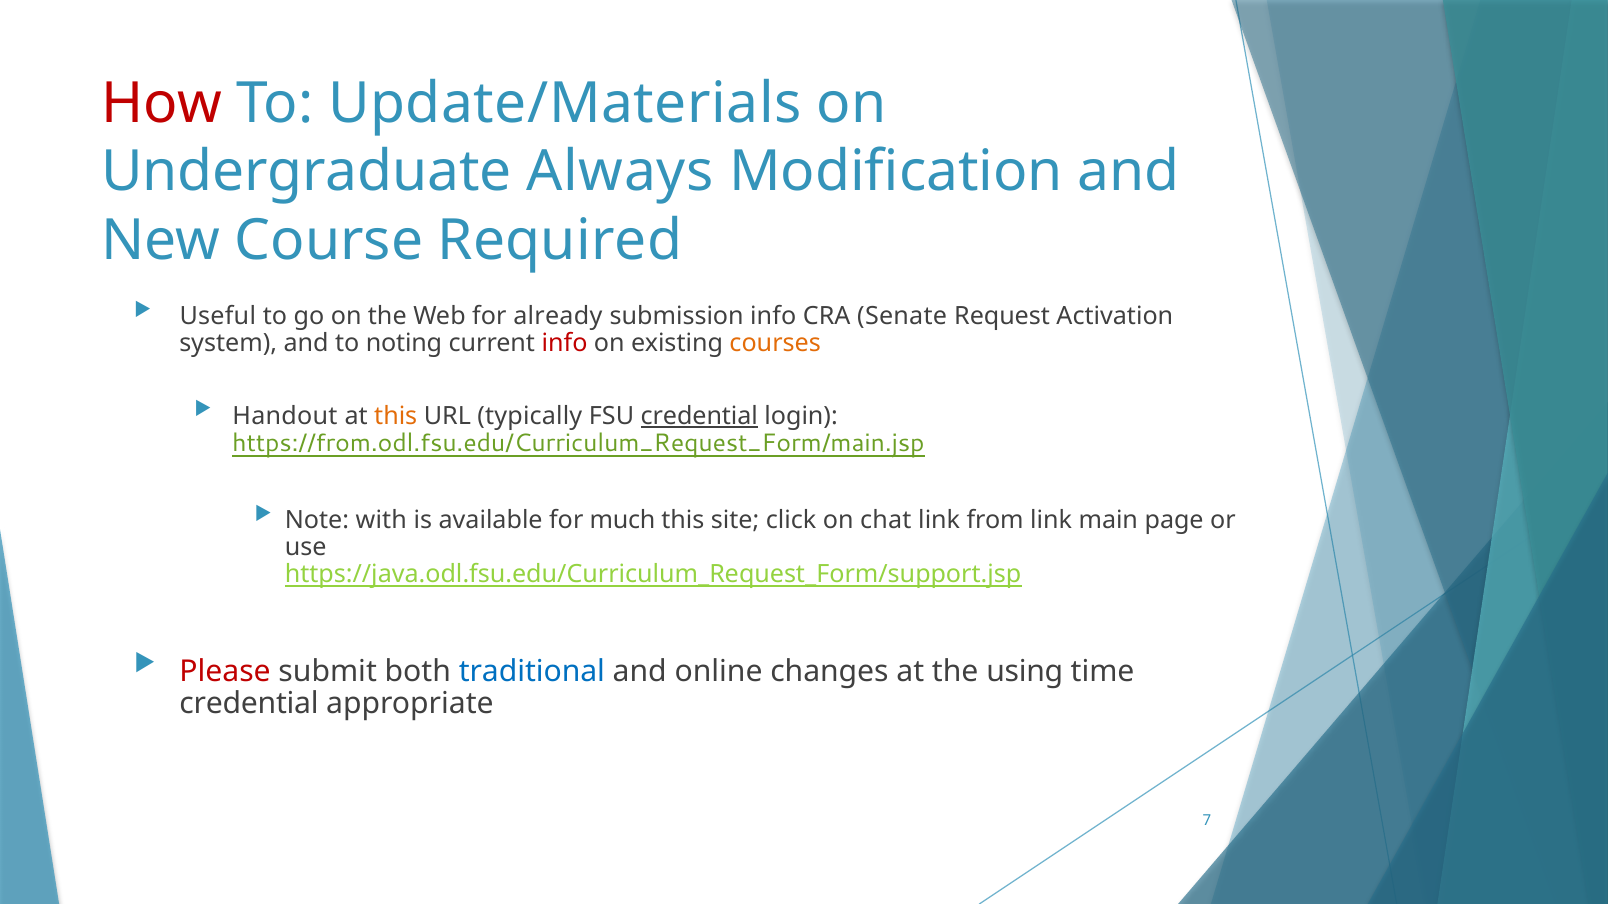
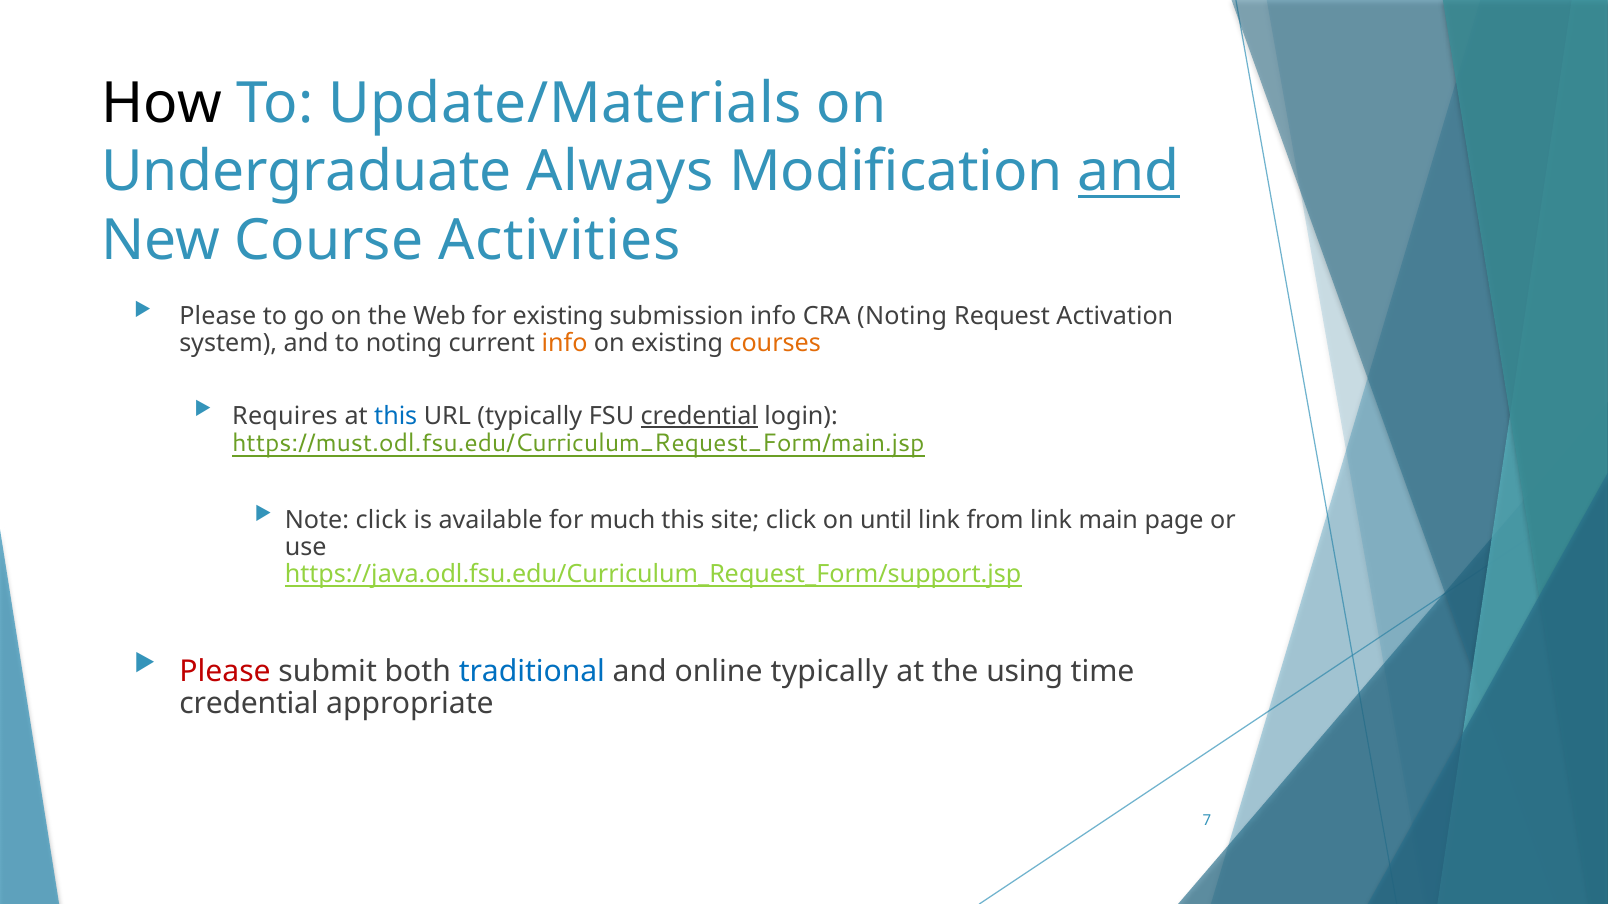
How colour: red -> black
and at (1129, 172) underline: none -> present
Required: Required -> Activities
Useful at (218, 317): Useful -> Please
for already: already -> existing
CRA Senate: Senate -> Noting
info at (565, 344) colour: red -> orange
Handout: Handout -> Requires
this at (396, 416) colour: orange -> blue
https://from.odl.fsu.edu/Curriculum_Request_Form/main.jsp: https://from.odl.fsu.edu/Curriculum_Request_Form/main.jsp -> https://must.odl.fsu.edu/Curriculum_Request_Form/main.jsp
Note with: with -> click
chat: chat -> until
online changes: changes -> typically
